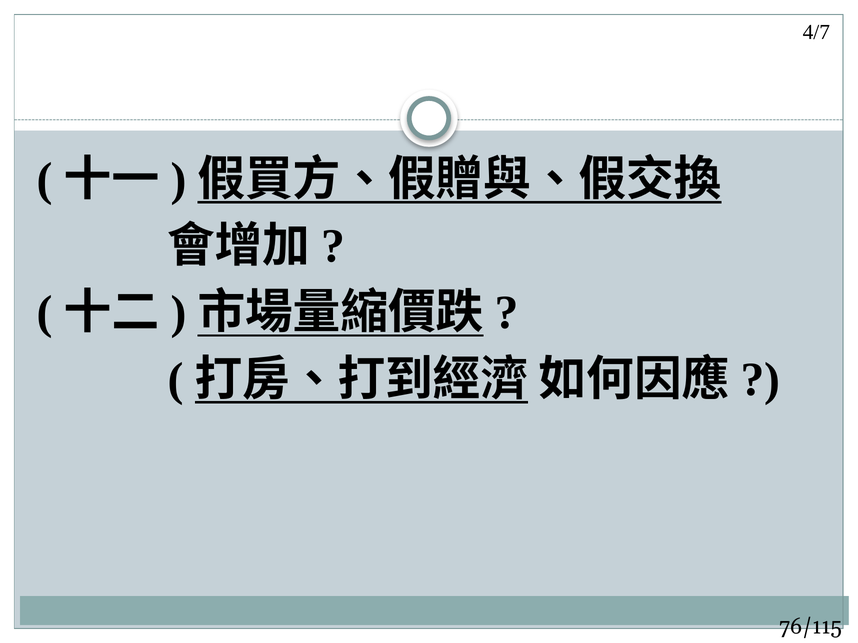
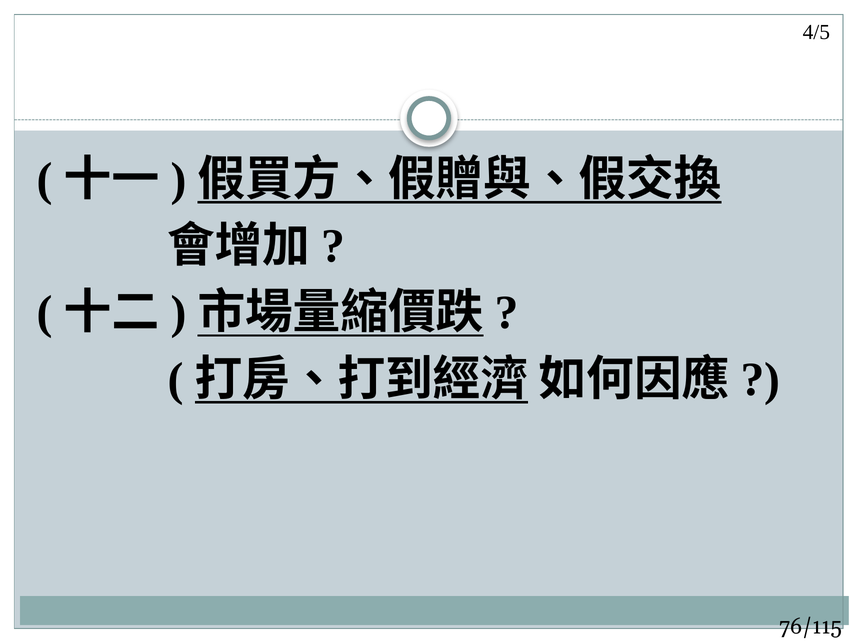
4/7: 4/7 -> 4/5
